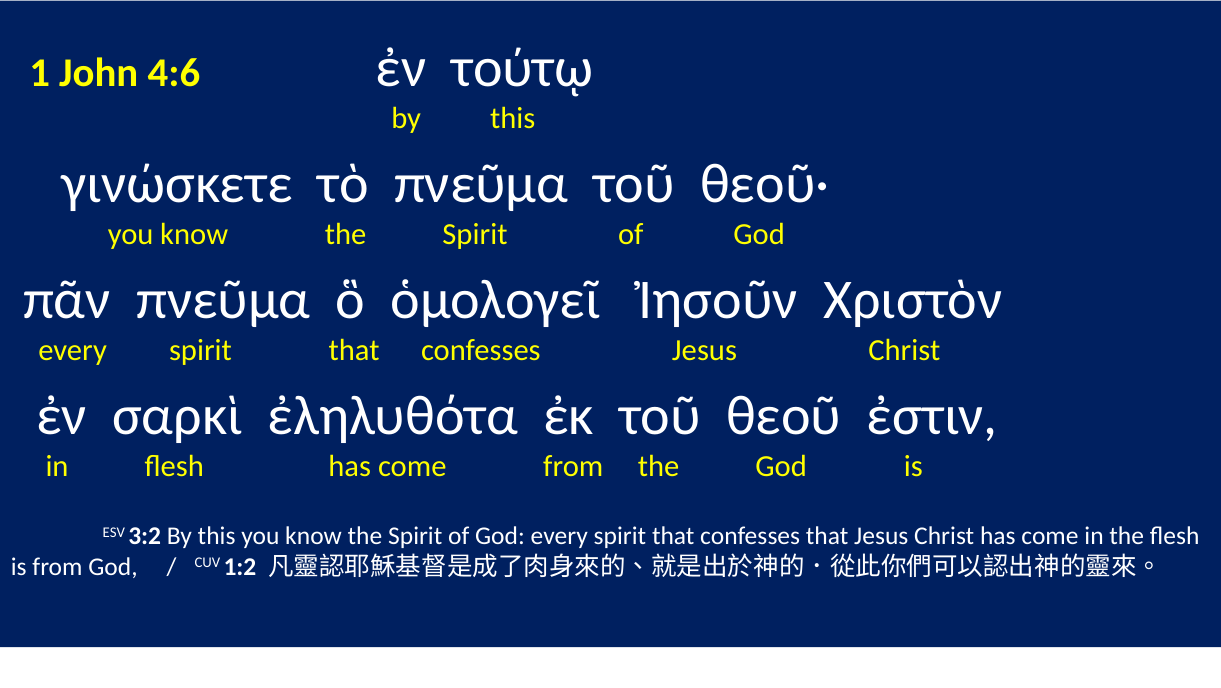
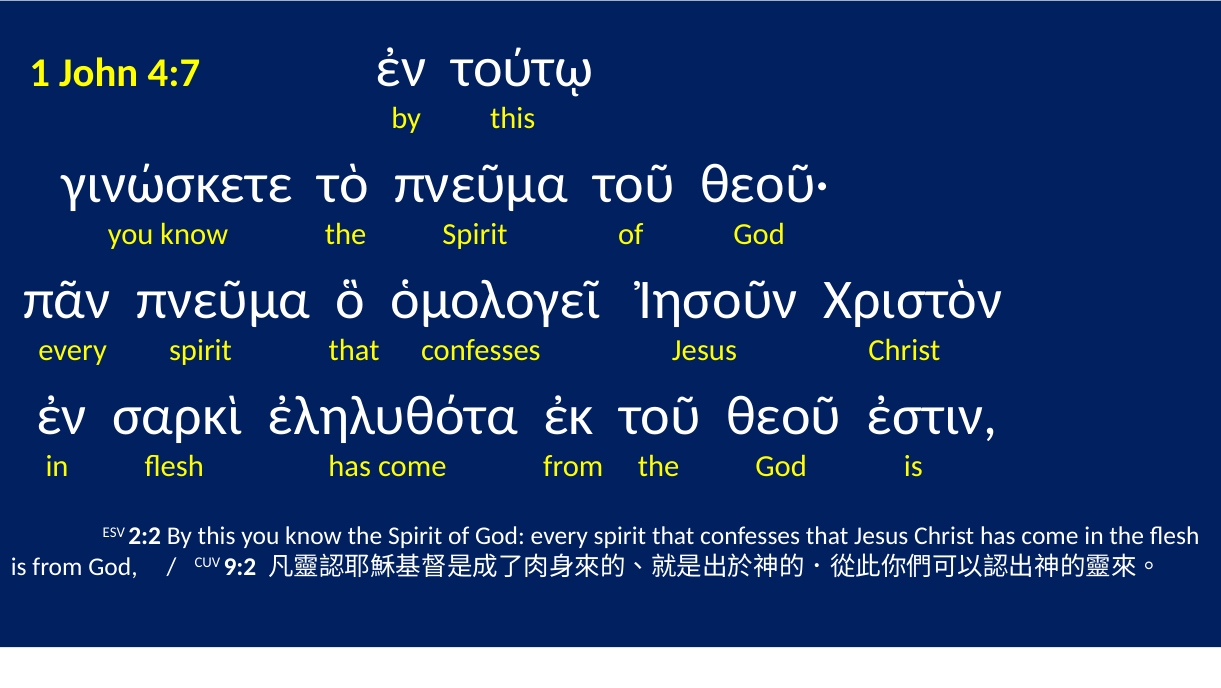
4:6: 4:6 -> 4:7
3:2: 3:2 -> 2:2
1:2: 1:2 -> 9:2
